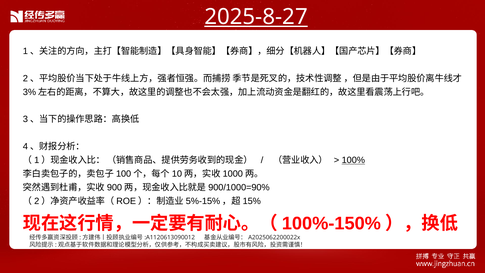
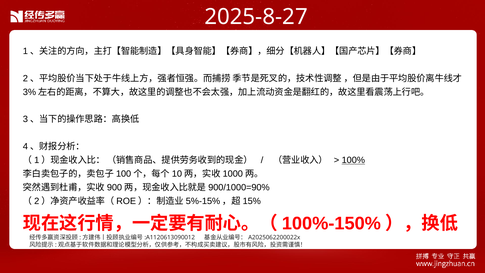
2025-8-27 underline: present -> none
